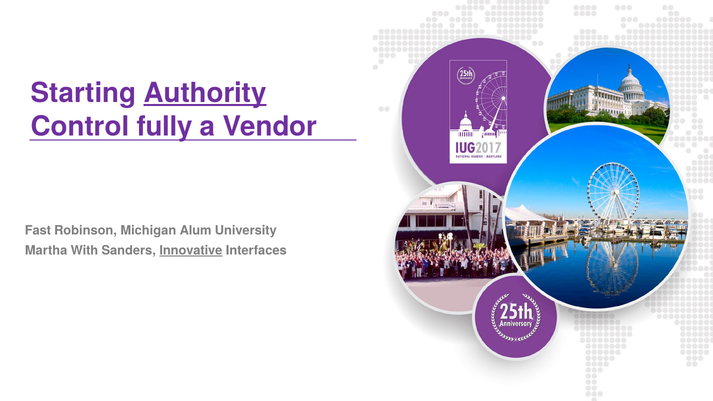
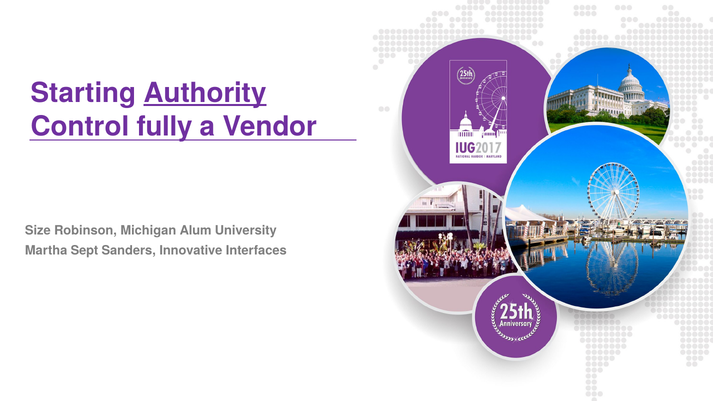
Fast: Fast -> Size
With: With -> Sept
Innovative underline: present -> none
